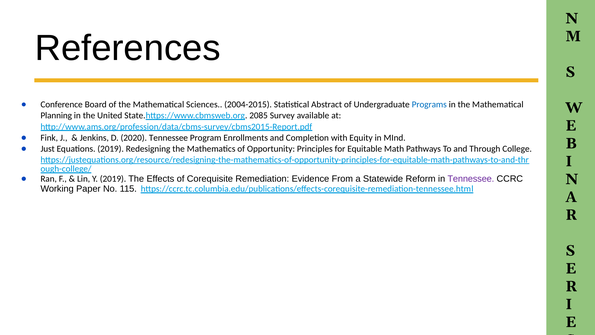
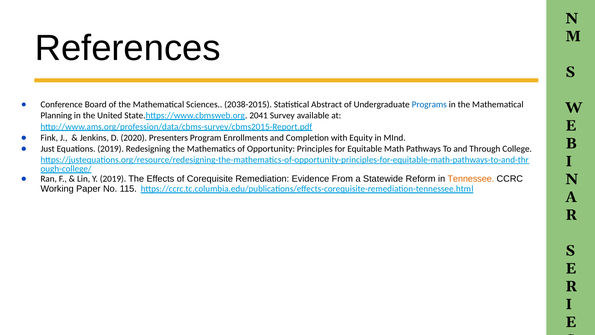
2004-2015: 2004-2015 -> 2038-2015
2085: 2085 -> 2041
2020 Tennessee: Tennessee -> Presenters
Tennessee at (471, 179) colour: purple -> orange
